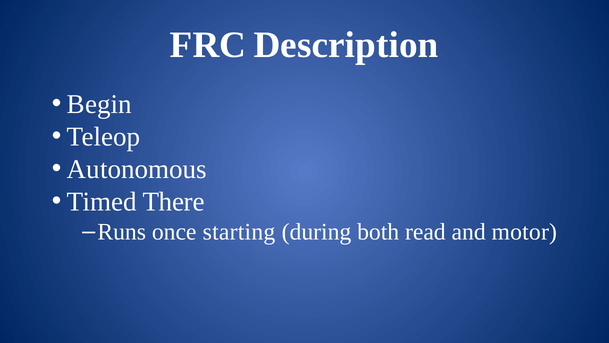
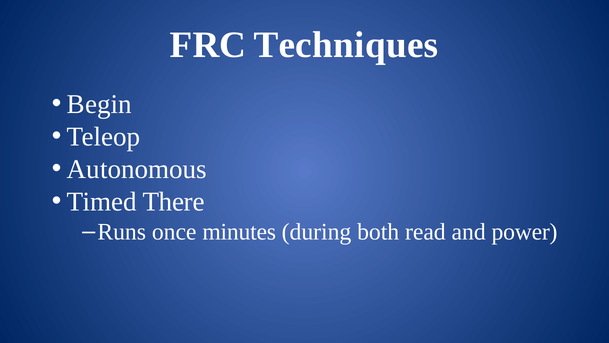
Description: Description -> Techniques
starting: starting -> minutes
motor: motor -> power
